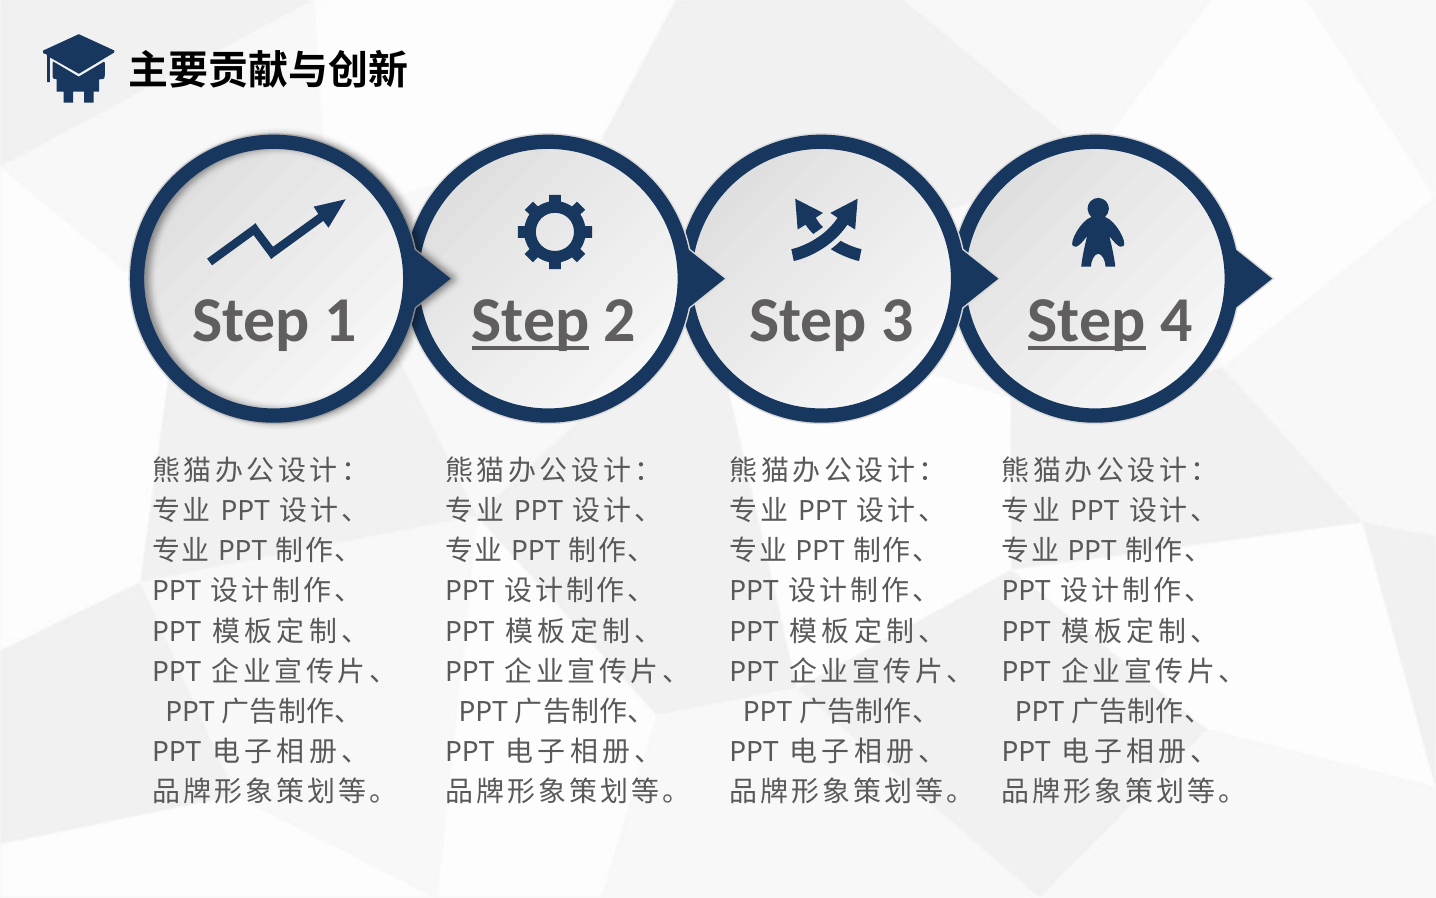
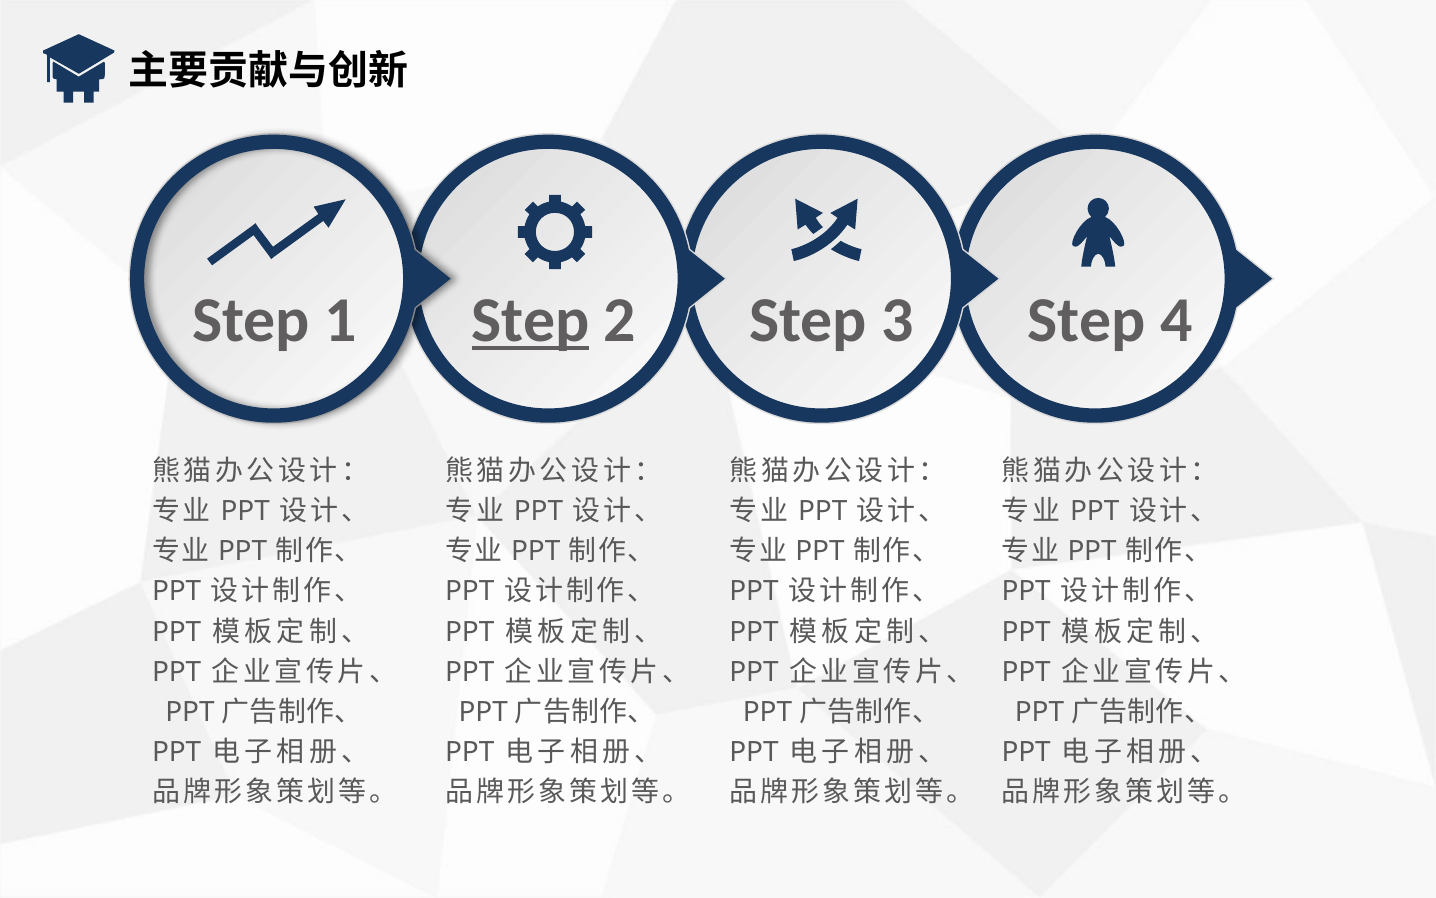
Step at (1087, 321) underline: present -> none
